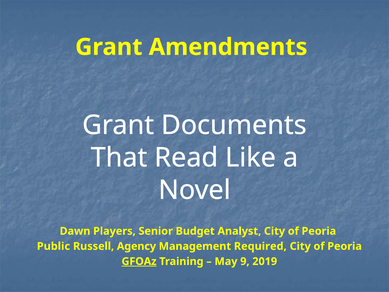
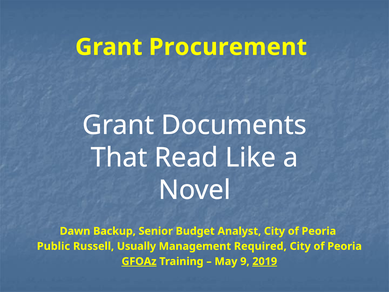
Amendments: Amendments -> Procurement
Players: Players -> Backup
Agency: Agency -> Usually
2019 underline: none -> present
